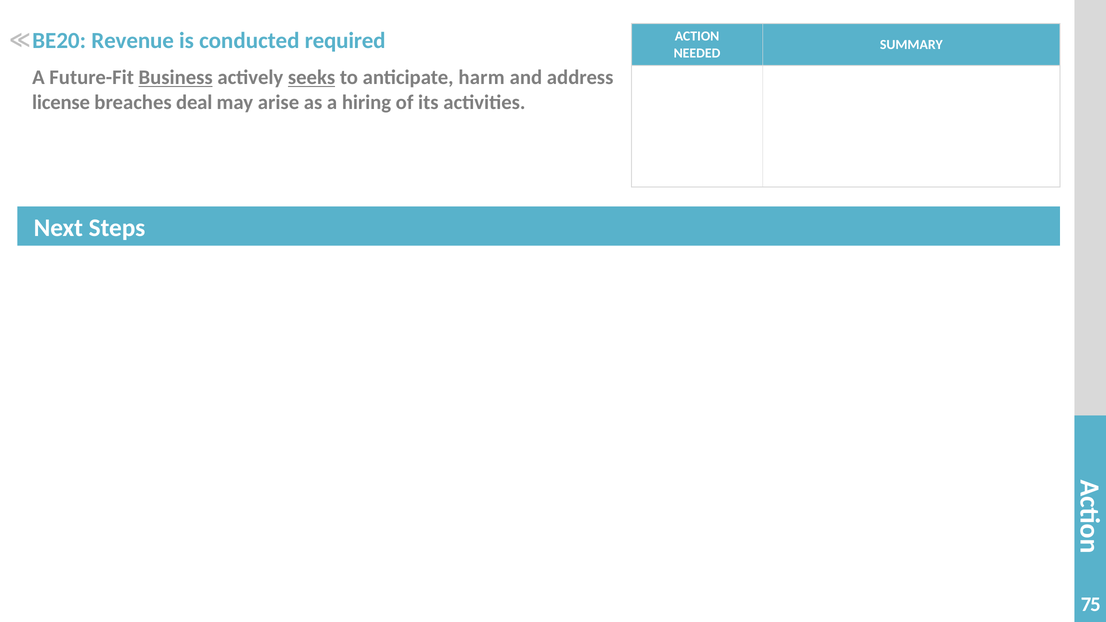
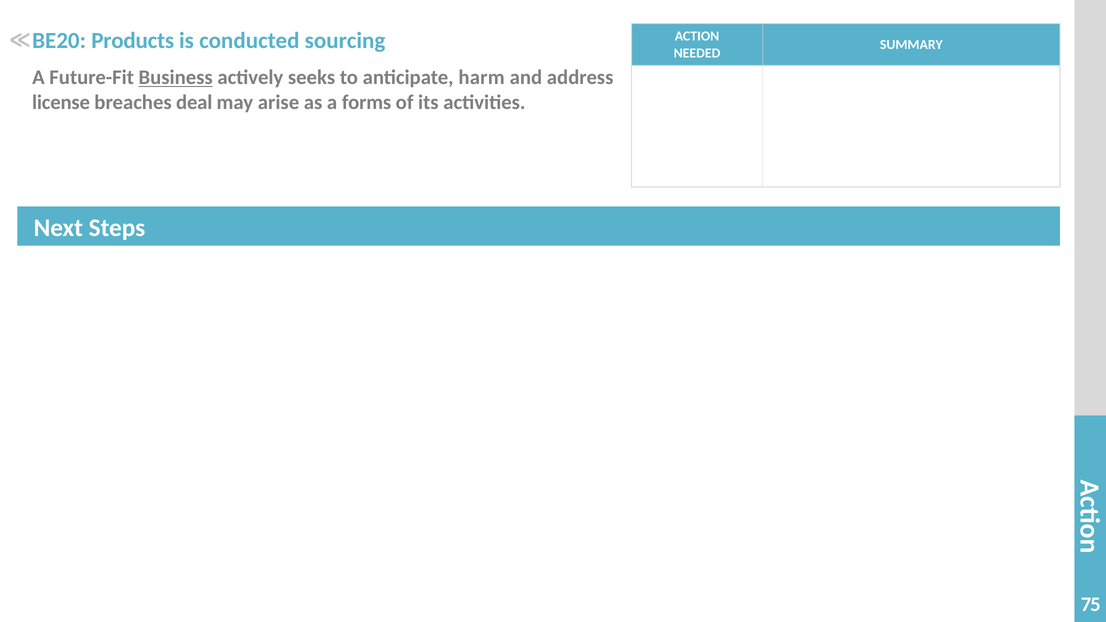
Revenue: Revenue -> Products
required: required -> sourcing
seeks underline: present -> none
hiring: hiring -> forms
